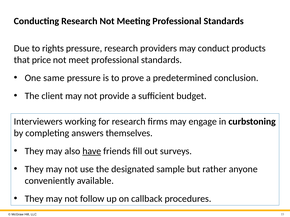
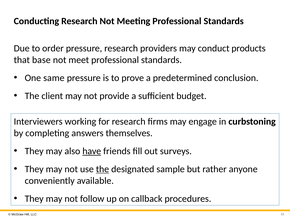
rights: rights -> order
price: price -> base
the at (102, 169) underline: none -> present
